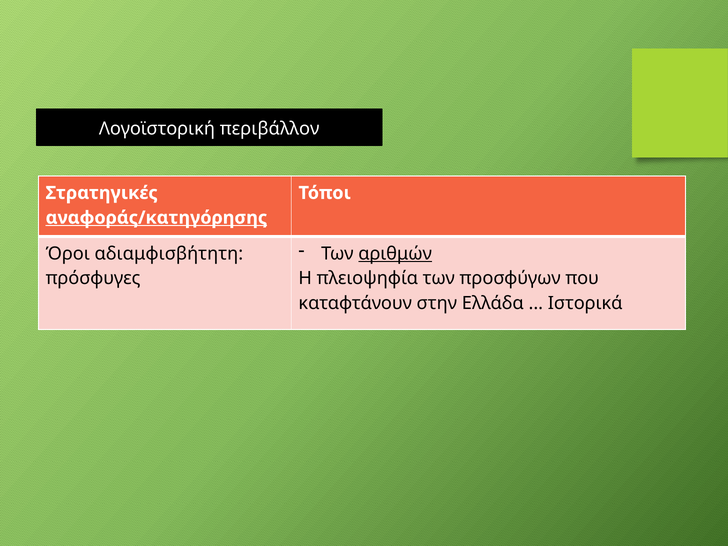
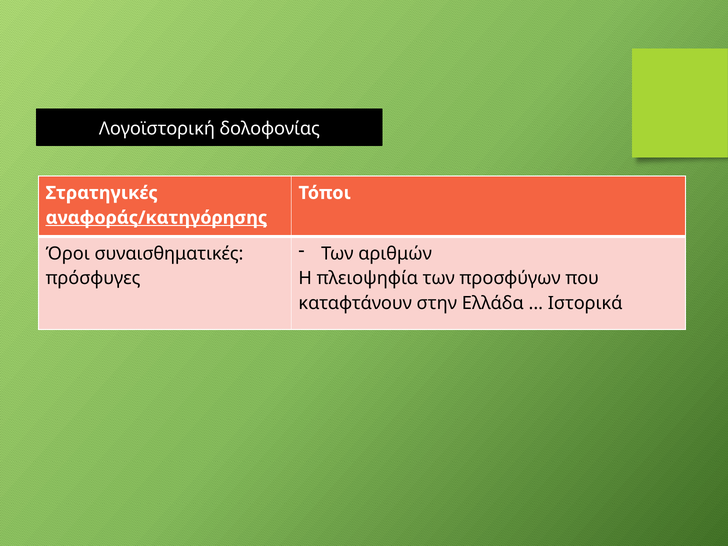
περιβάλλον: περιβάλλον -> δολοφονίας
αριθμών underline: present -> none
αδιαμφισβήτητη: αδιαμφισβήτητη -> συναισθηματικές
